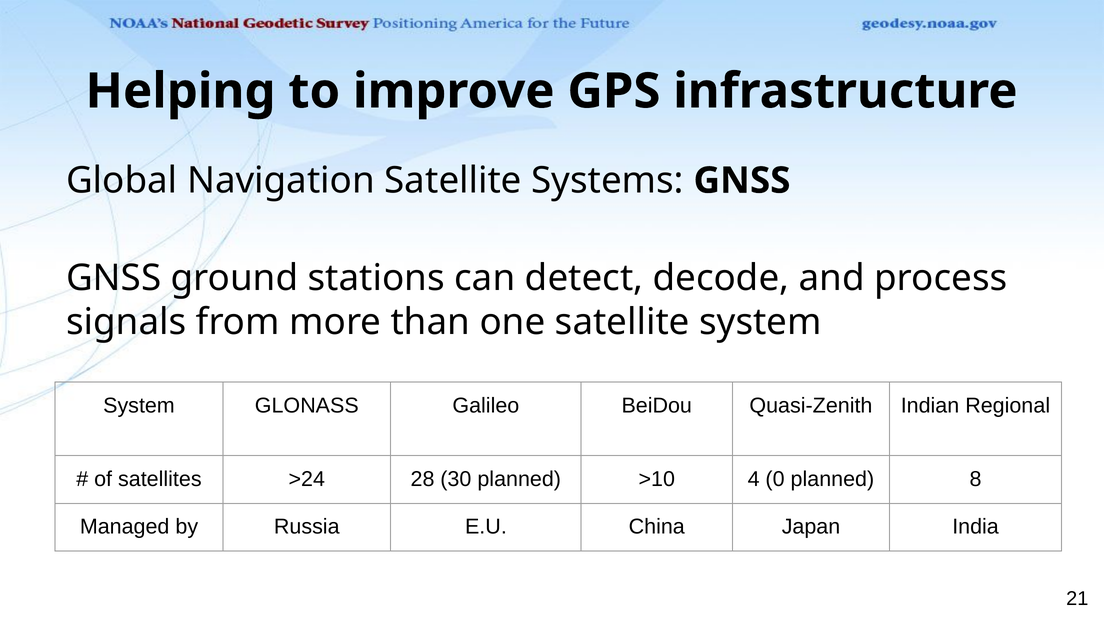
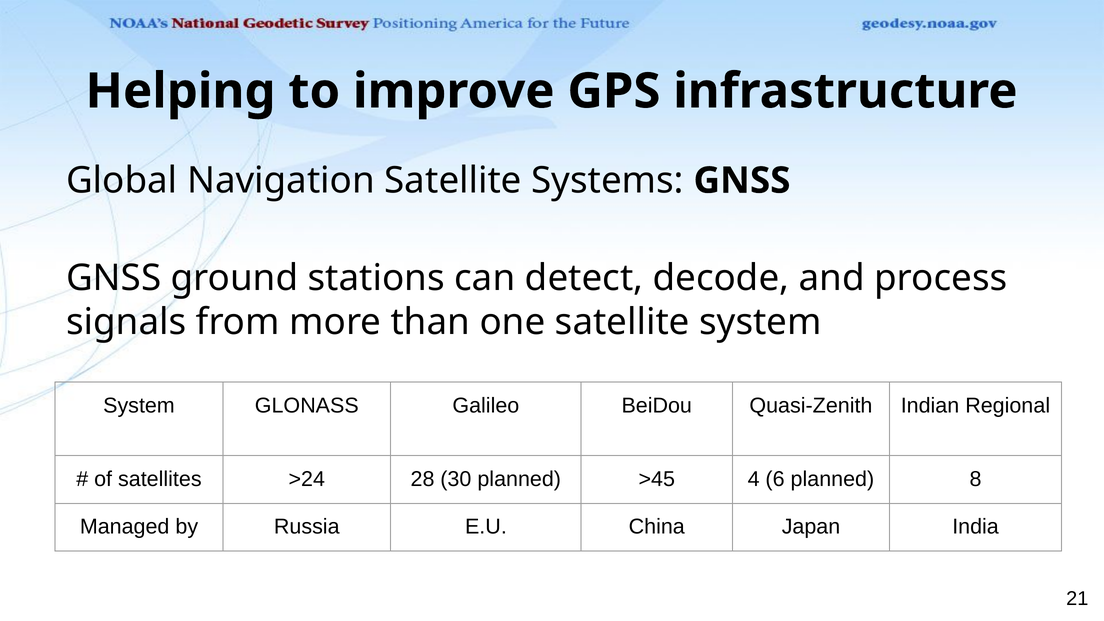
>10: >10 -> >45
0: 0 -> 6
